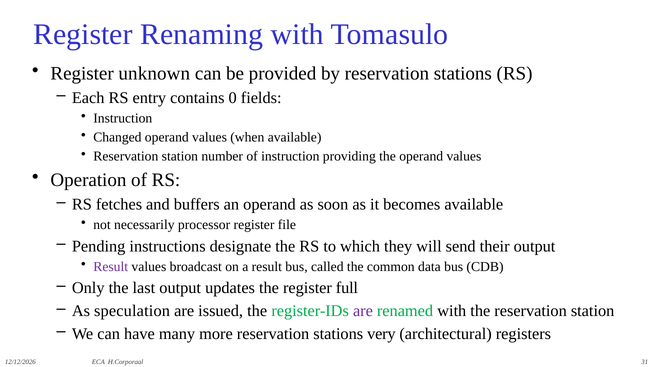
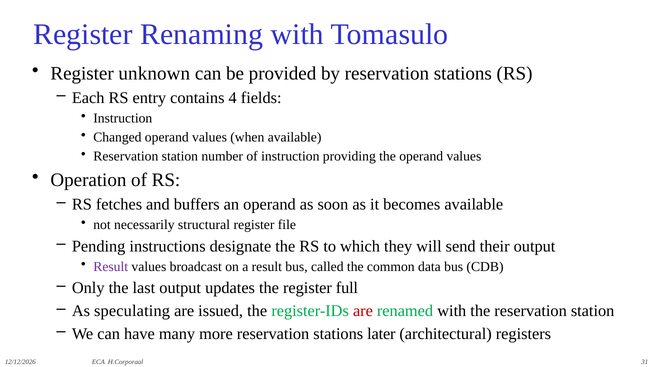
0: 0 -> 4
processor: processor -> structural
speculation: speculation -> speculating
are at (363, 311) colour: purple -> red
very: very -> later
